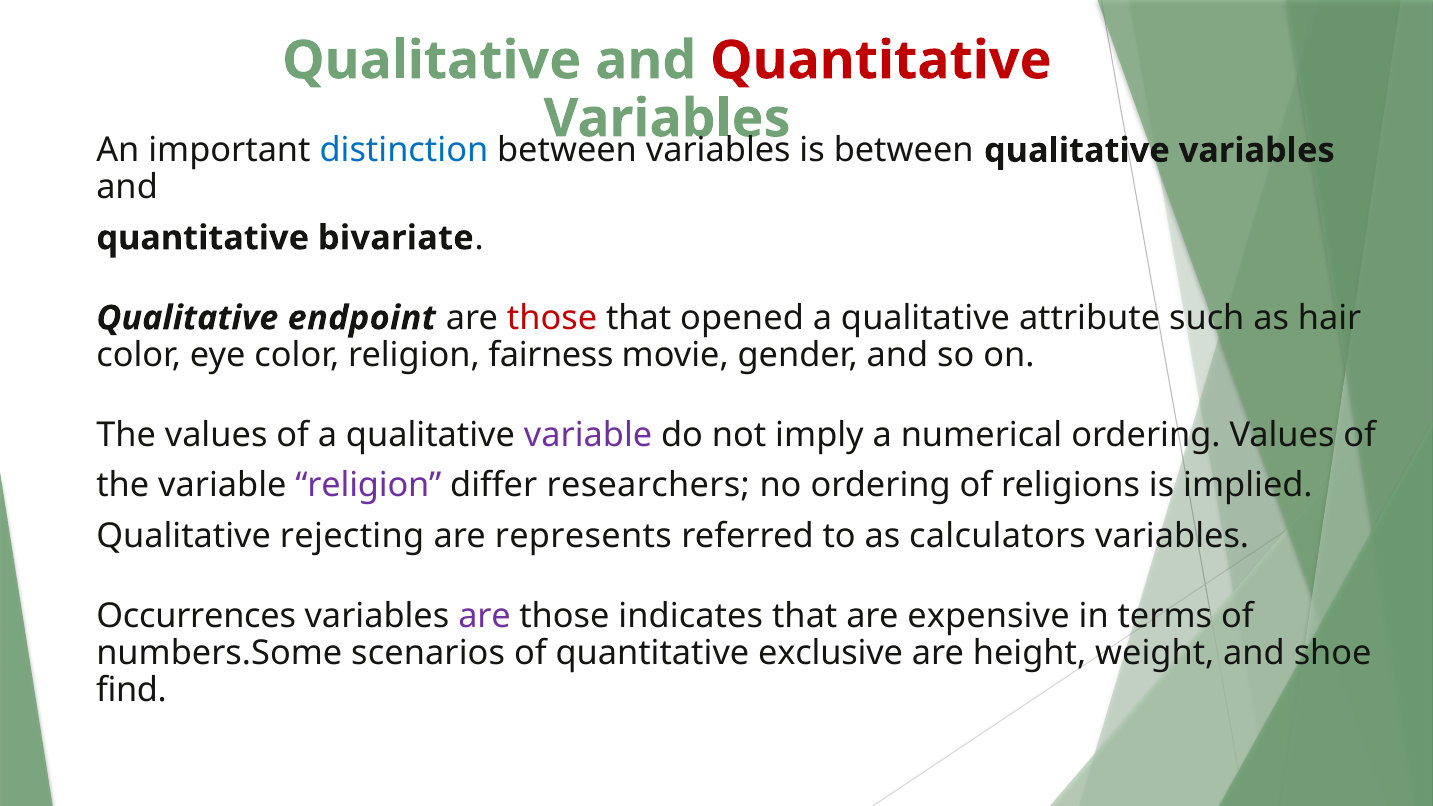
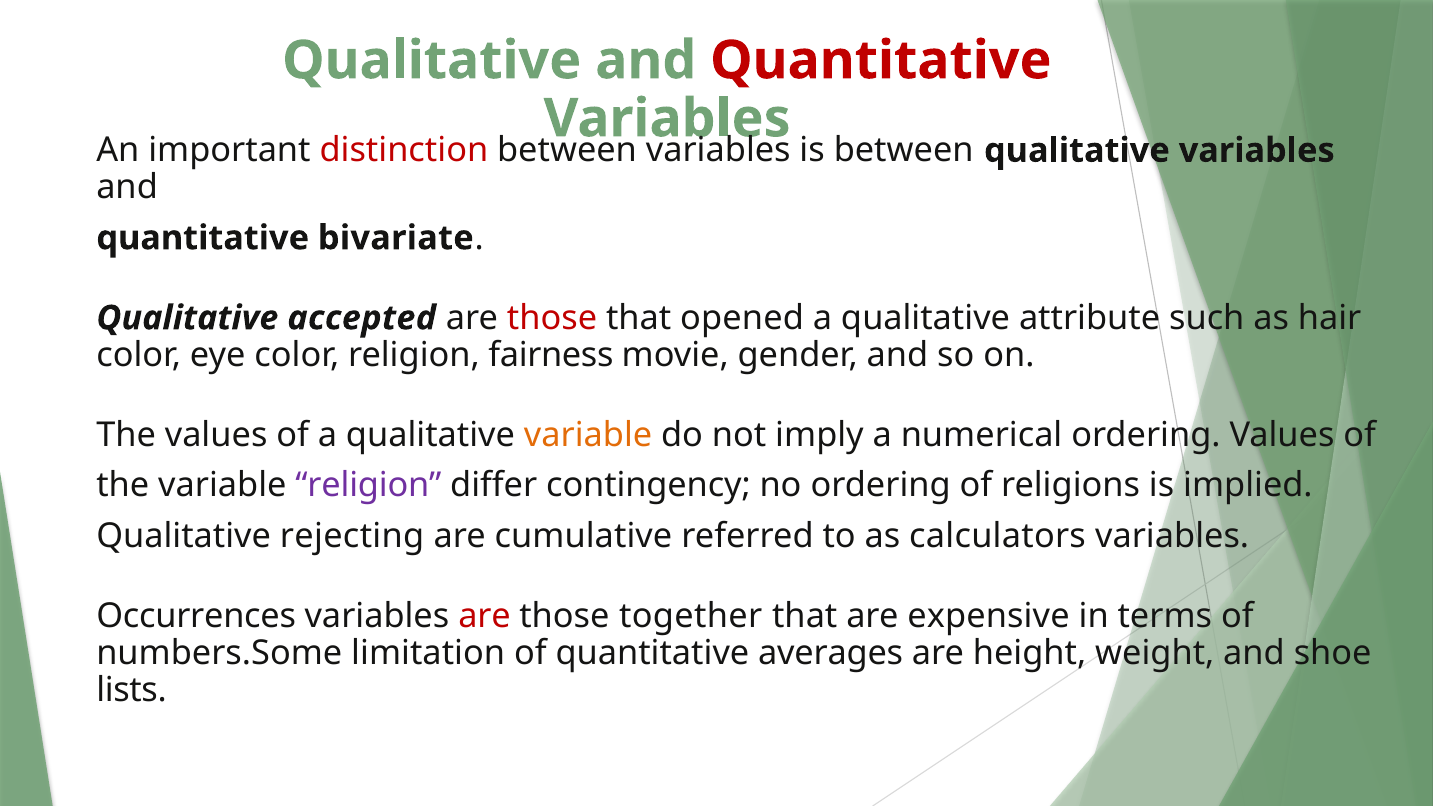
distinction colour: blue -> red
endpoint: endpoint -> accepted
variable at (588, 435) colour: purple -> orange
researchers: researchers -> contingency
represents: represents -> cumulative
are at (485, 616) colour: purple -> red
indicates: indicates -> together
scenarios: scenarios -> limitation
exclusive: exclusive -> averages
find: find -> lists
